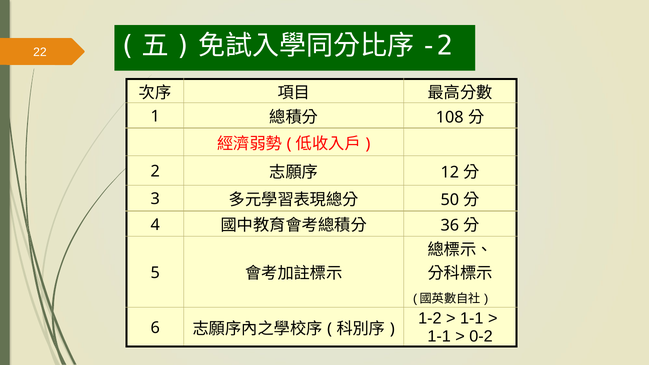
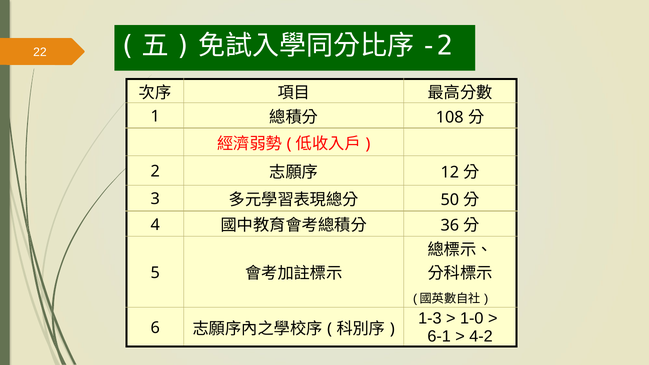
1-2: 1-2 -> 1-3
1-1 at (472, 318): 1-1 -> 1-0
1-1 at (439, 336): 1-1 -> 6-1
0-2: 0-2 -> 4-2
